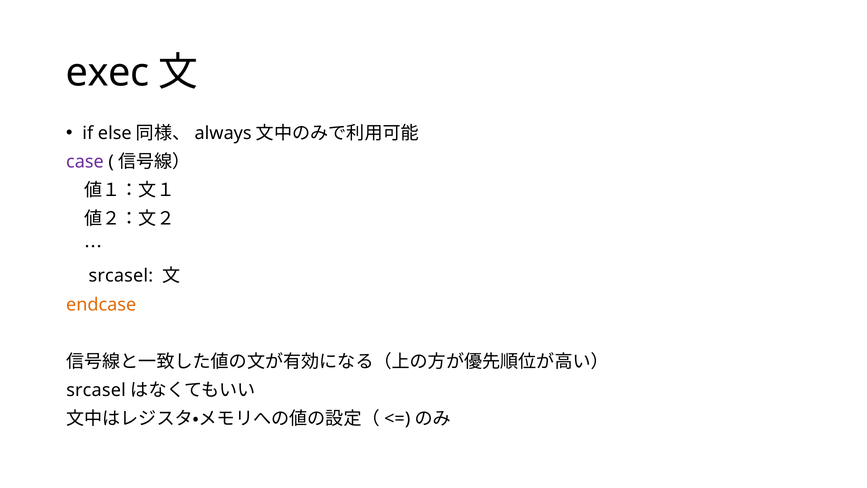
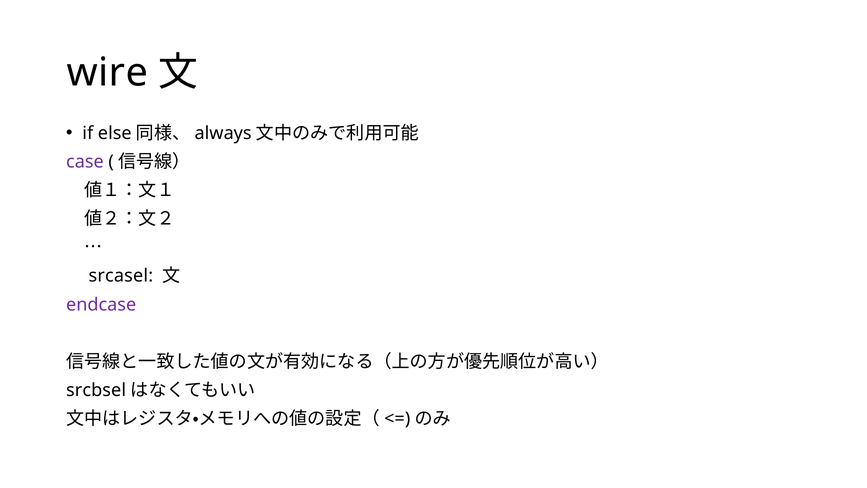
exec: exec -> wire
endcase colour: orange -> purple
srcasel at (96, 390): srcasel -> srcbsel
